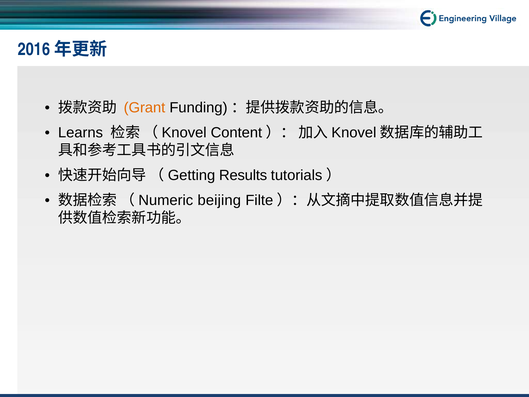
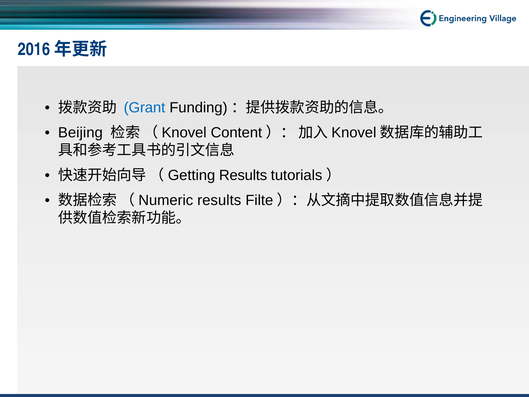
Grant colour: orange -> blue
Learns: Learns -> Beijing
（Numeric beijing: beijing -> results
